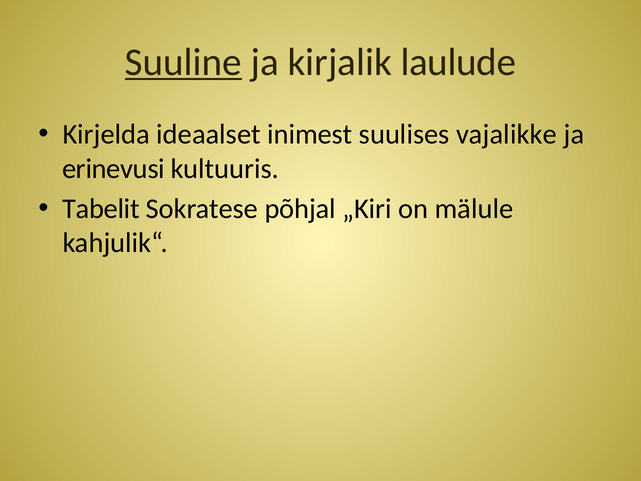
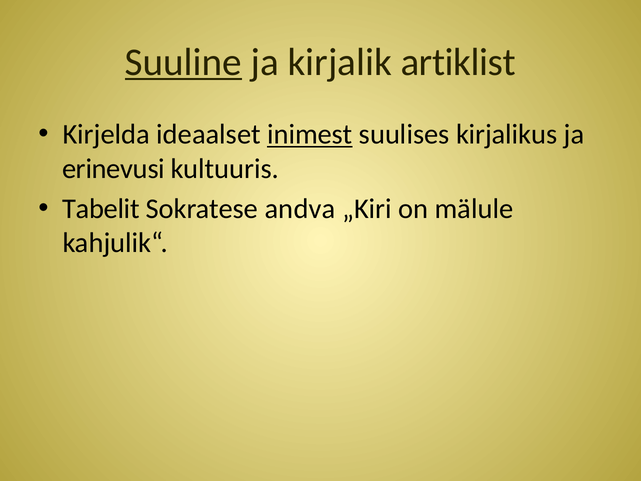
laulude: laulude -> artiklist
inimest underline: none -> present
vajalikke: vajalikke -> kirjalikus
põhjal: põhjal -> andva
